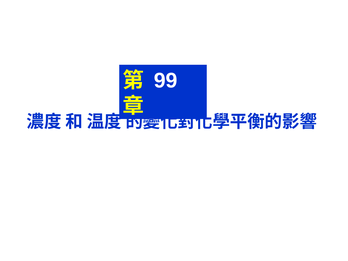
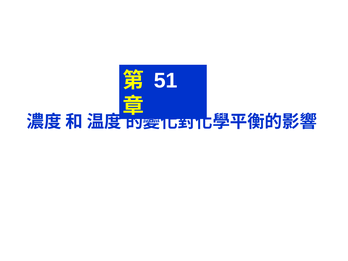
99: 99 -> 51
